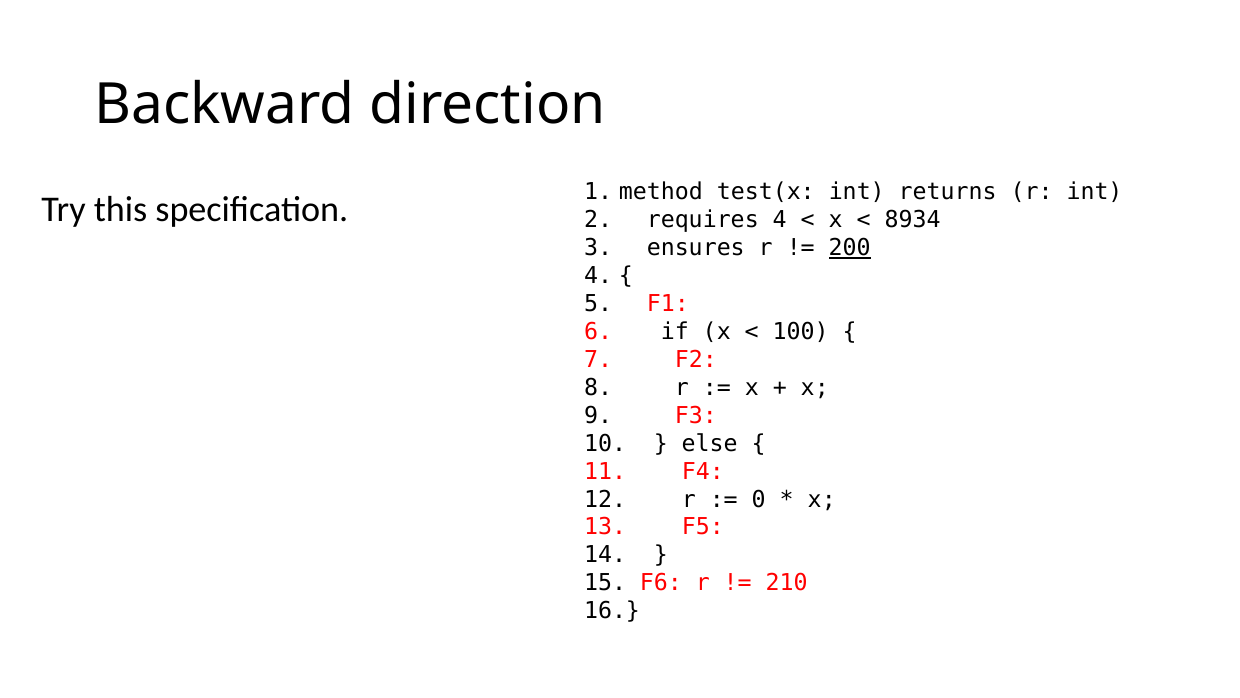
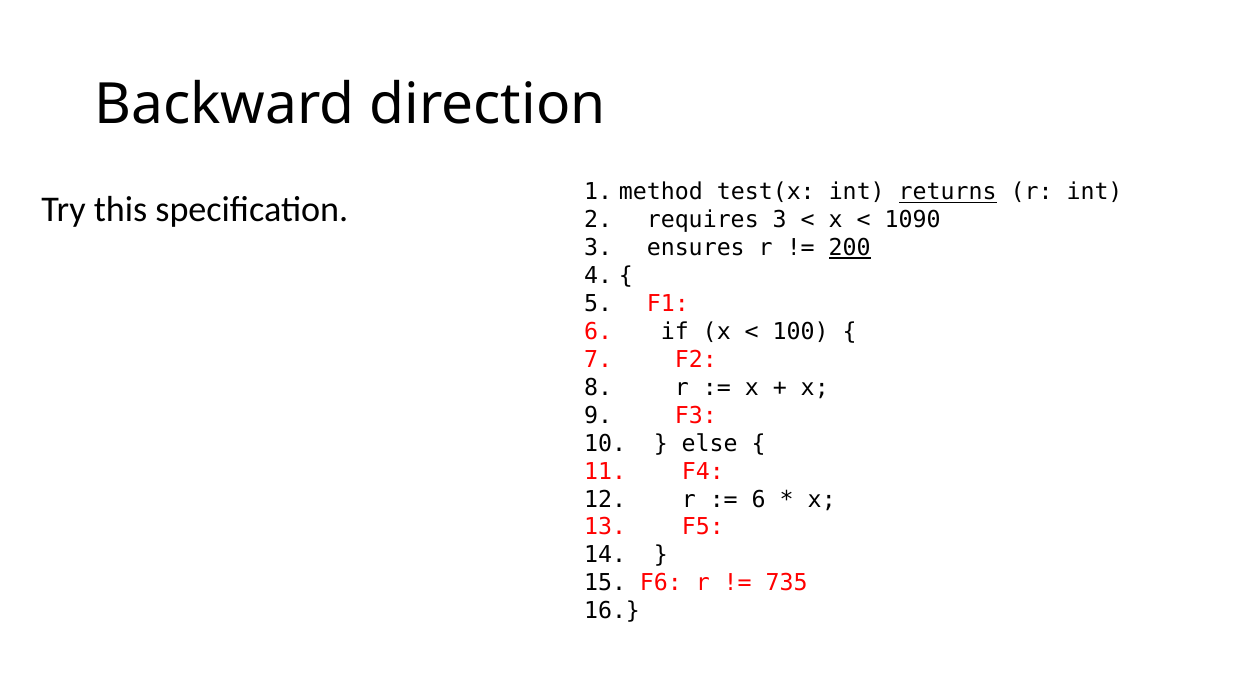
returns underline: none -> present
requires 4: 4 -> 3
8934: 8934 -> 1090
0 at (759, 499): 0 -> 6
210: 210 -> 735
